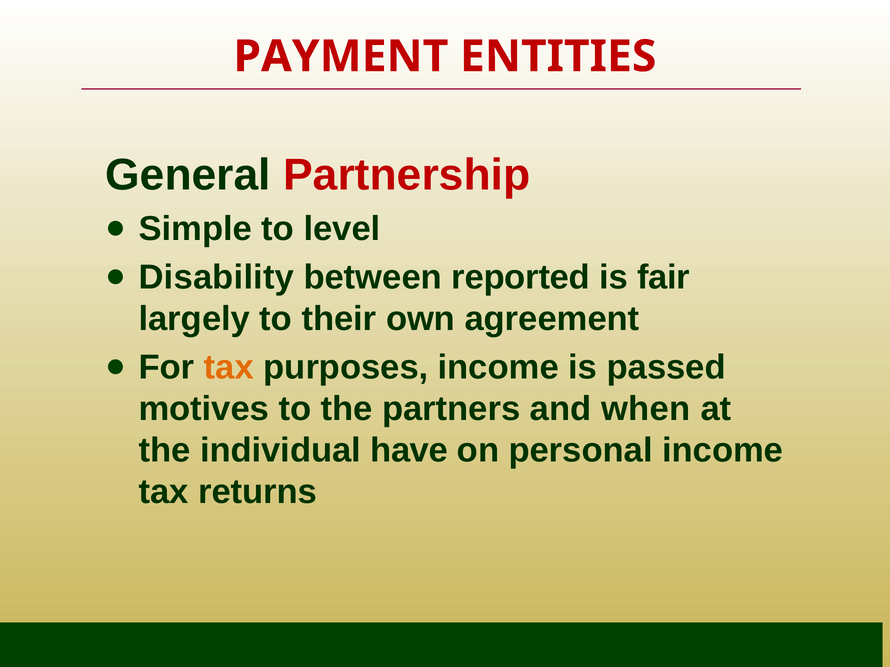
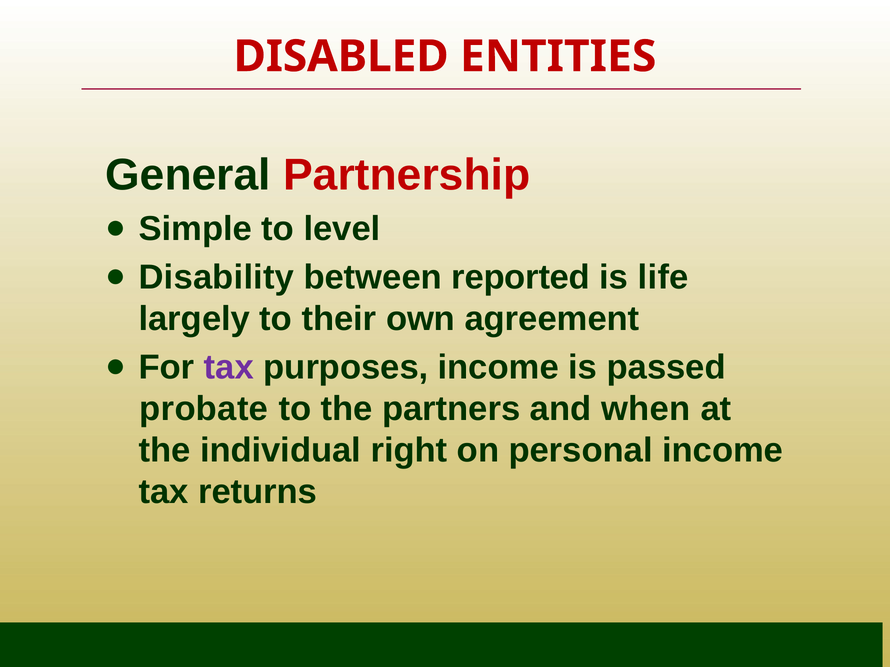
PAYMENT: PAYMENT -> DISABLED
fair: fair -> life
tax at (229, 367) colour: orange -> purple
motives: motives -> probate
have: have -> right
